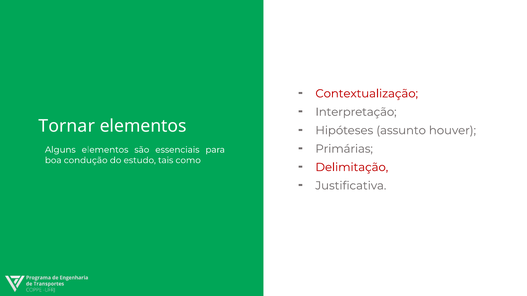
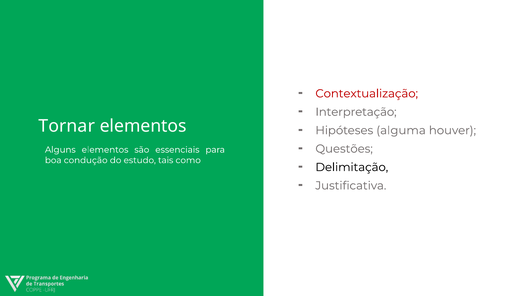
assunto: assunto -> alguma
Primárias: Primárias -> Questões
Delimitação colour: red -> black
